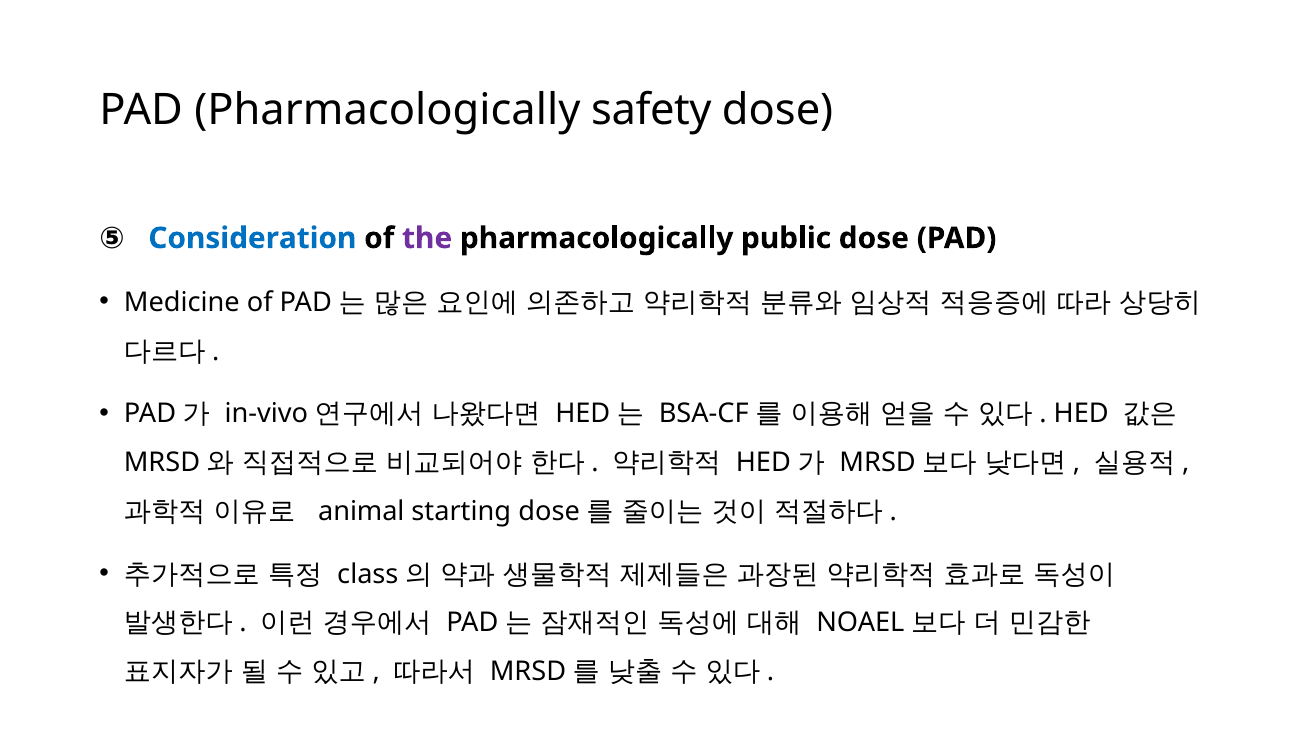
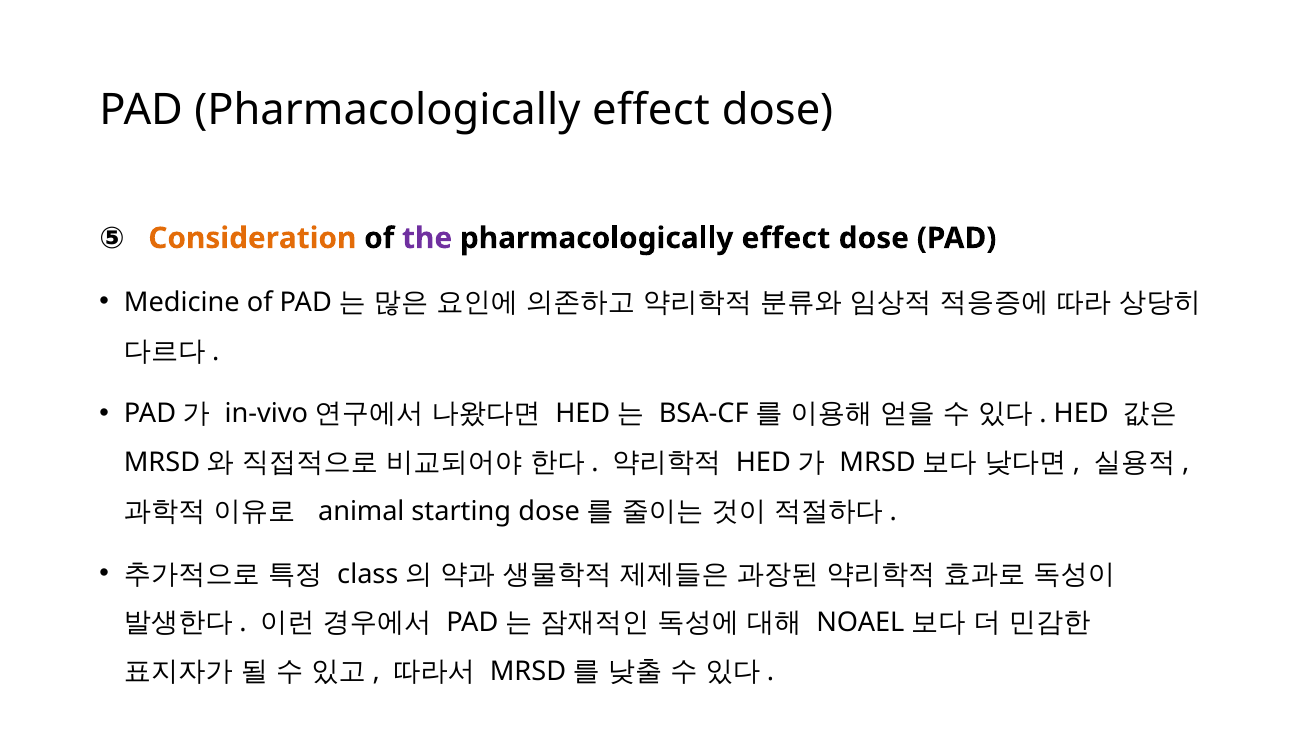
PAD Pharmacologically safety: safety -> effect
Consideration colour: blue -> orange
public at (786, 238): public -> effect
